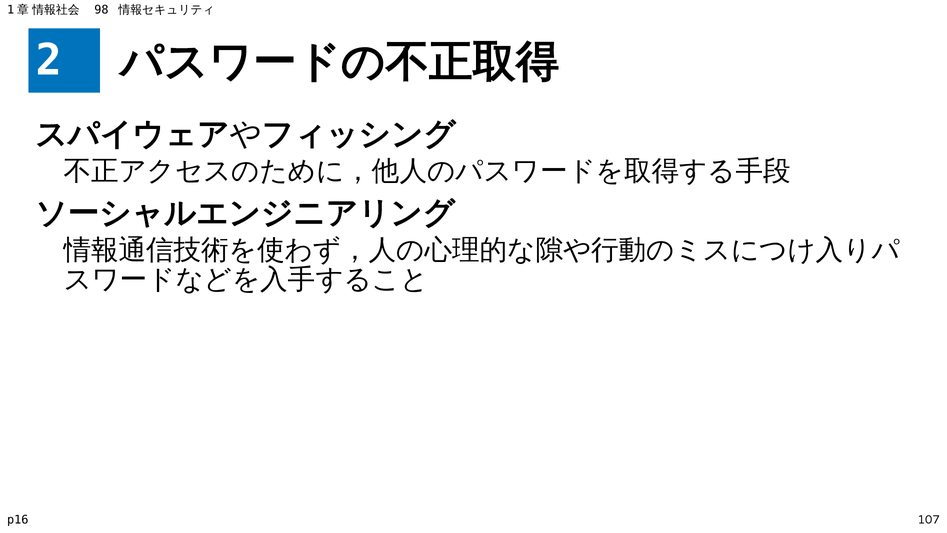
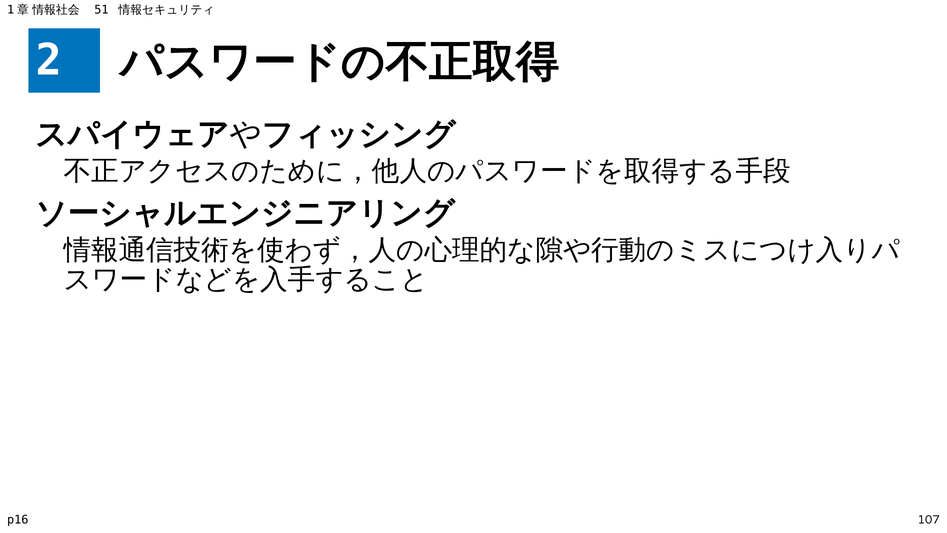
98: 98 -> 51
